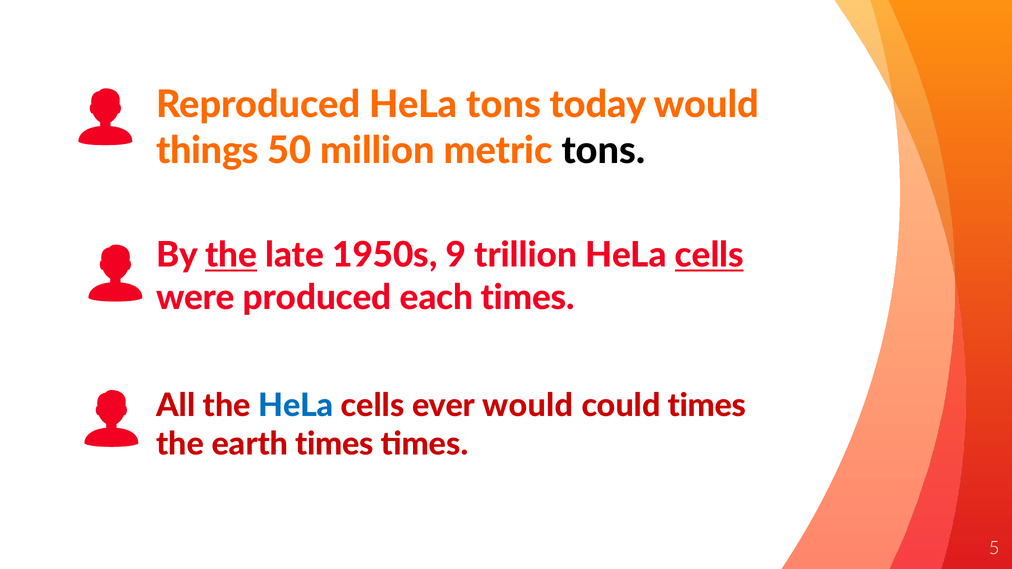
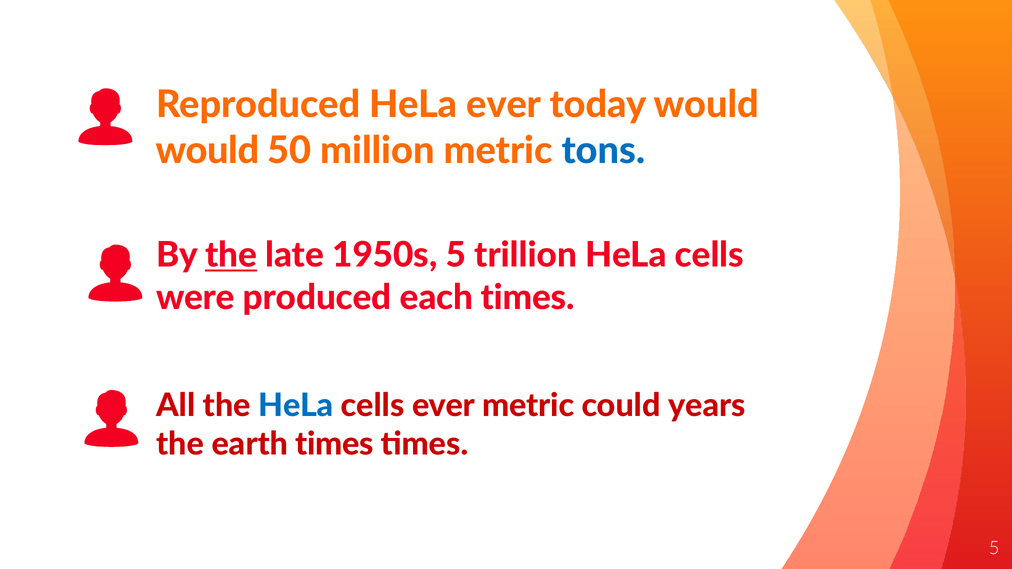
HeLa tons: tons -> ever
things at (207, 151): things -> would
tons at (603, 151) colour: black -> blue
1950s 9: 9 -> 5
cells at (709, 255) underline: present -> none
ever would: would -> metric
could times: times -> years
